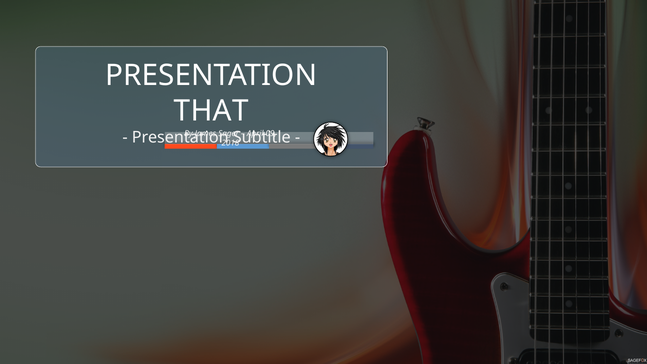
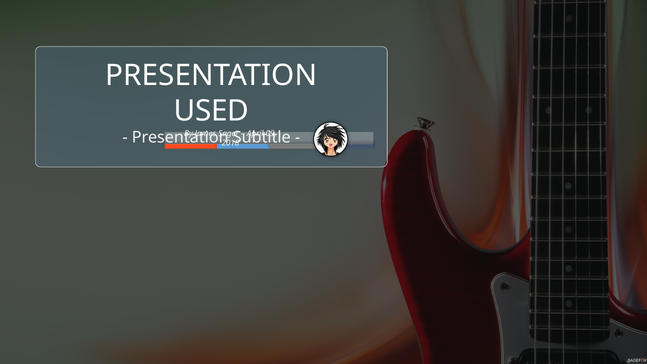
THAT: THAT -> USED
